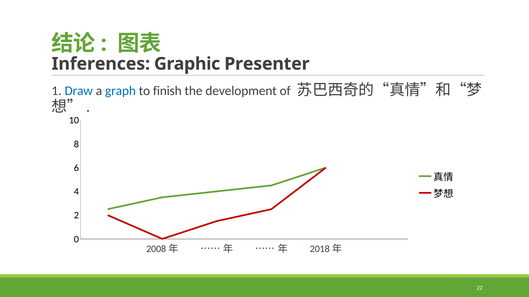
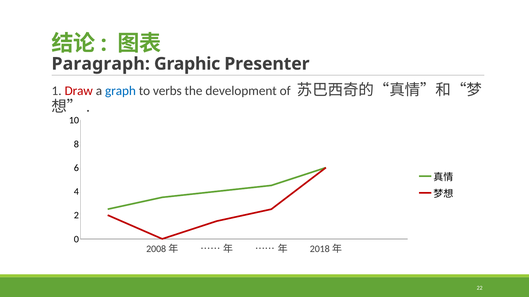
Inferences: Inferences -> Paragraph
Draw colour: blue -> red
finish: finish -> verbs
